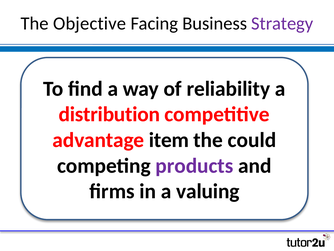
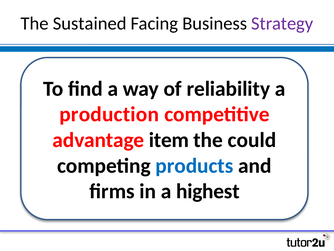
Objective: Objective -> Sustained
distribution: distribution -> production
products colour: purple -> blue
valuing: valuing -> highest
